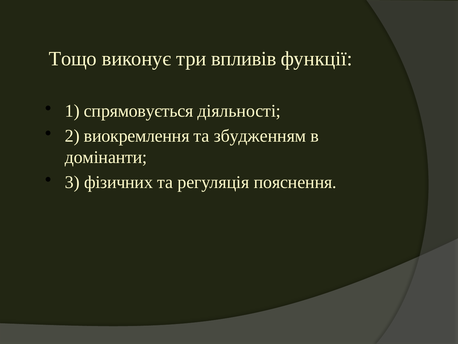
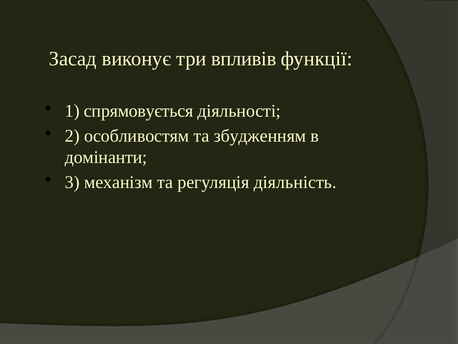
Тощо: Тощо -> Засад
виокремлення: виокремлення -> особливостям
фізичних: фізичних -> механізм
пояснення: пояснення -> діяльність
